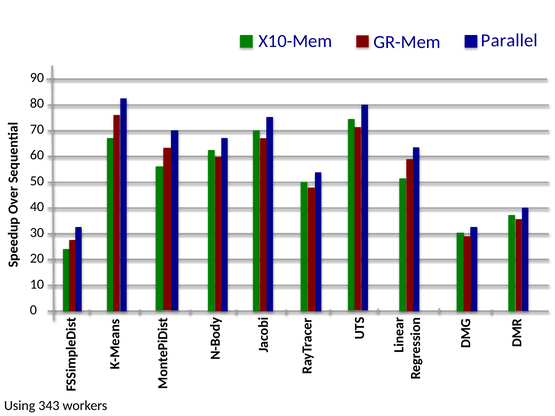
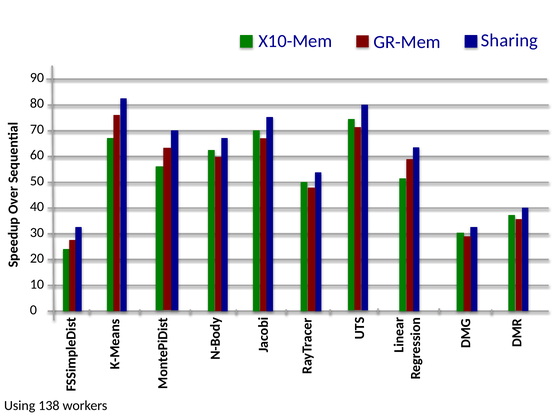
Parallel: Parallel -> Sharing
343: 343 -> 138
